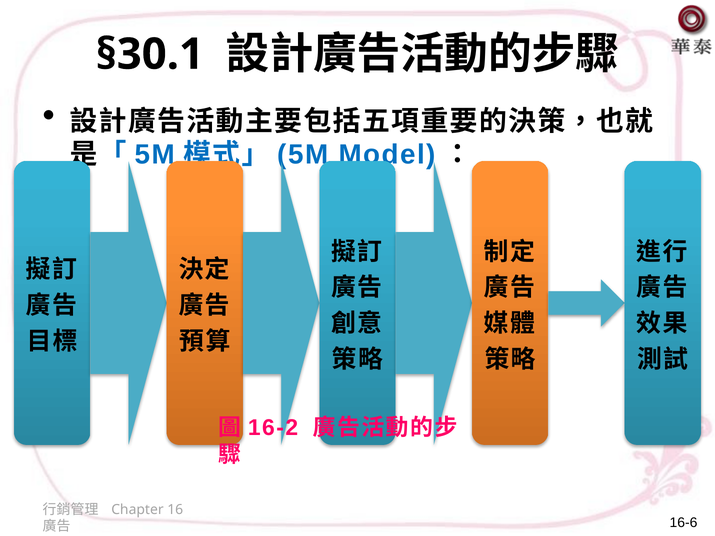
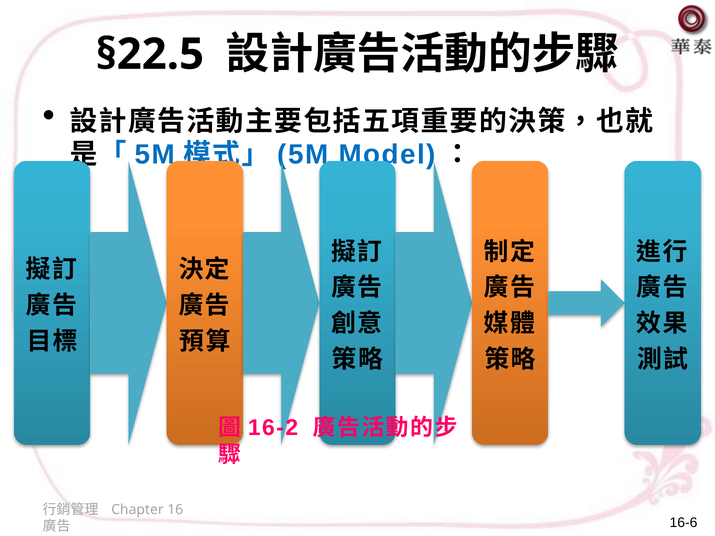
§30.1: §30.1 -> §22.5
